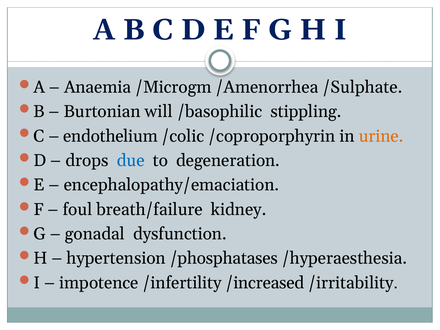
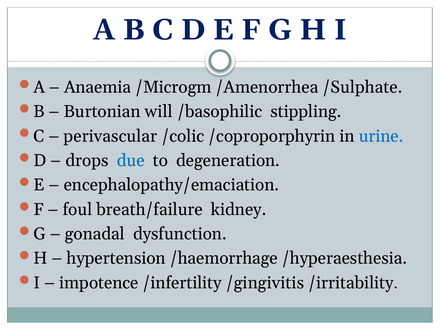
endothelium: endothelium -> perivascular
urine colour: orange -> blue
/phosphatases: /phosphatases -> /haemorrhage
/increased: /increased -> /gingivitis
